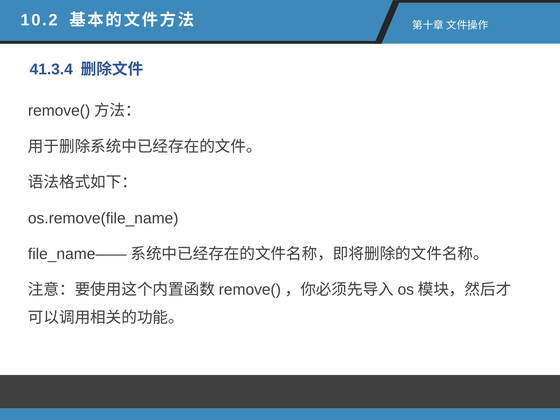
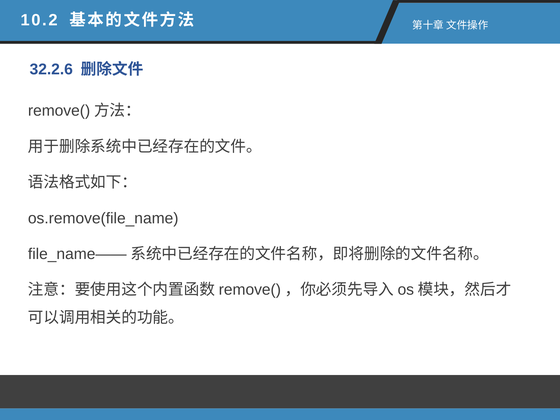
41.3.4: 41.3.4 -> 32.2.6
